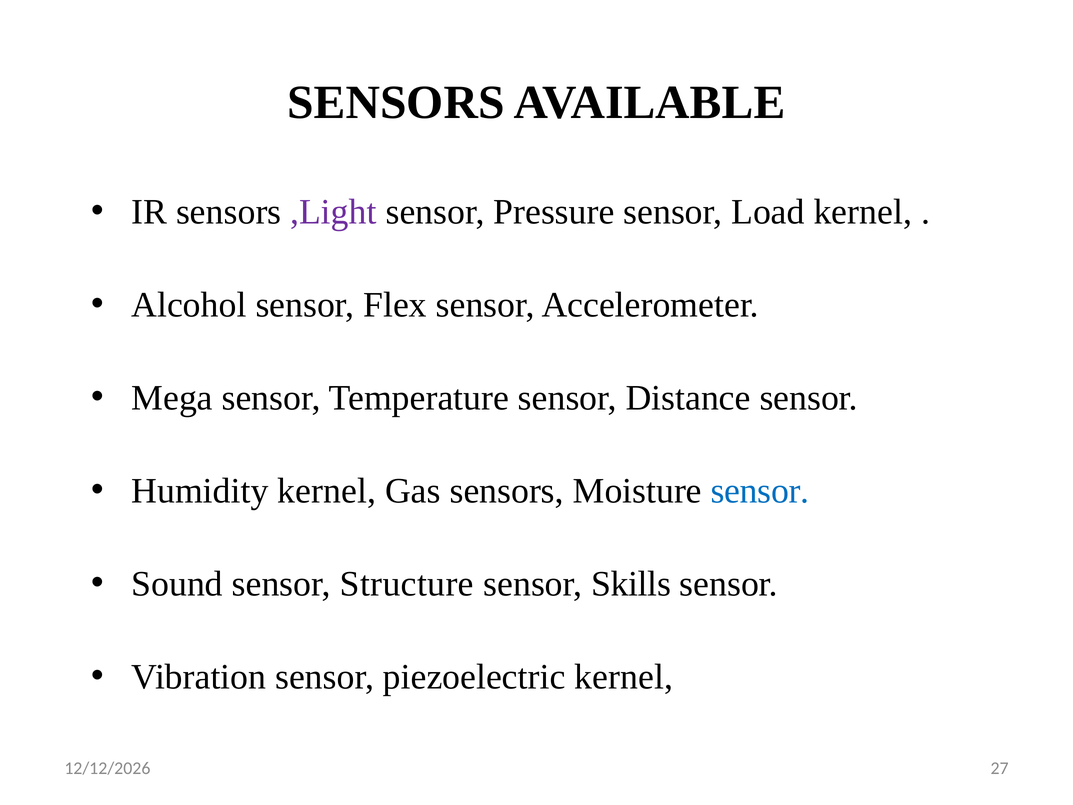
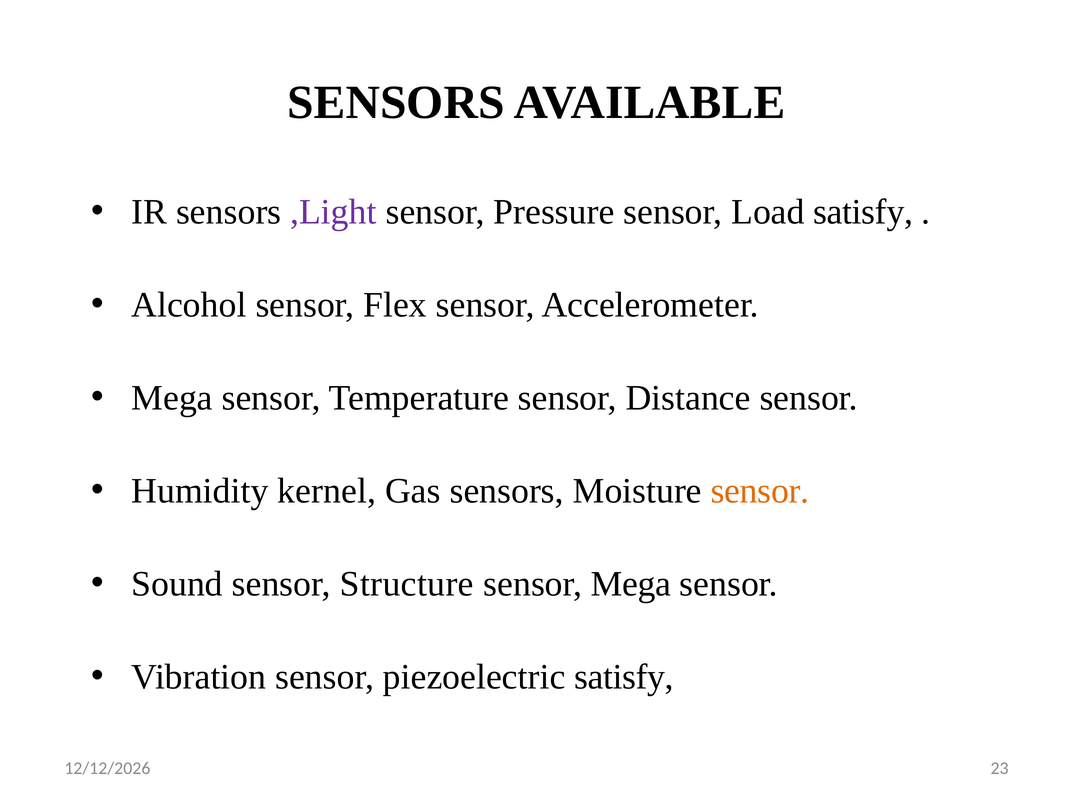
Load kernel: kernel -> satisfy
sensor at (760, 491) colour: blue -> orange
sensor Skills: Skills -> Mega
piezoelectric kernel: kernel -> satisfy
27: 27 -> 23
